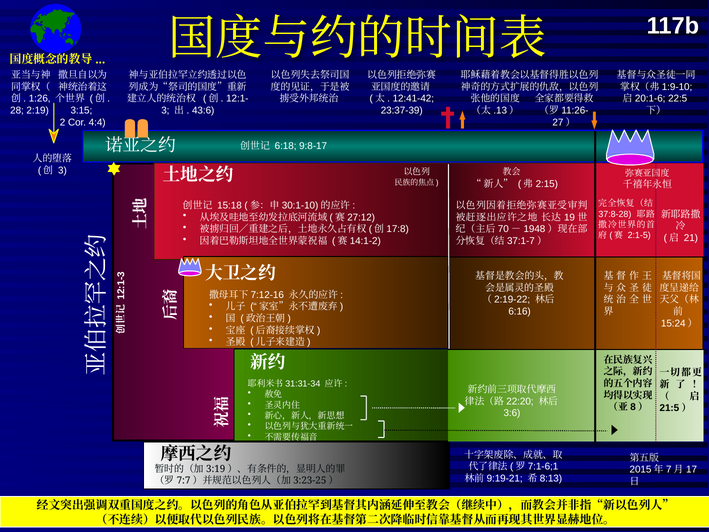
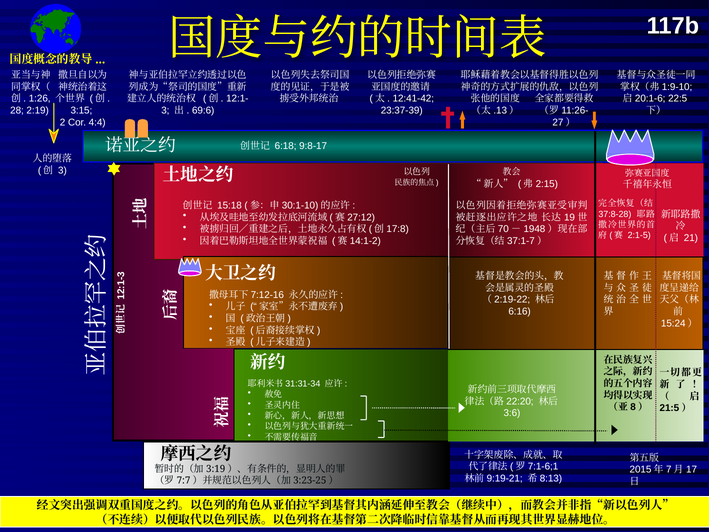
43:6: 43:6 -> 69:6
